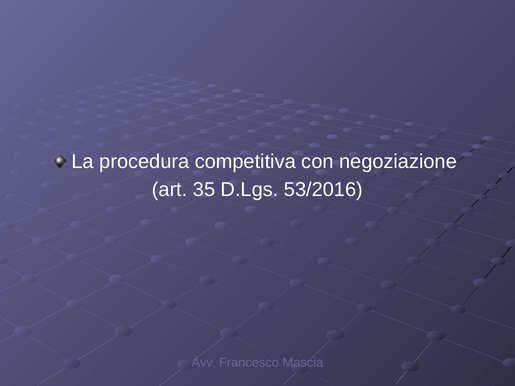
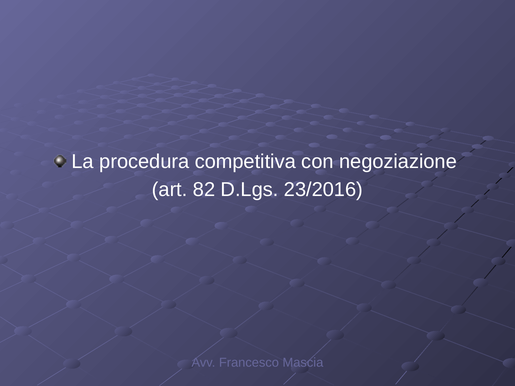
35: 35 -> 82
53/2016: 53/2016 -> 23/2016
